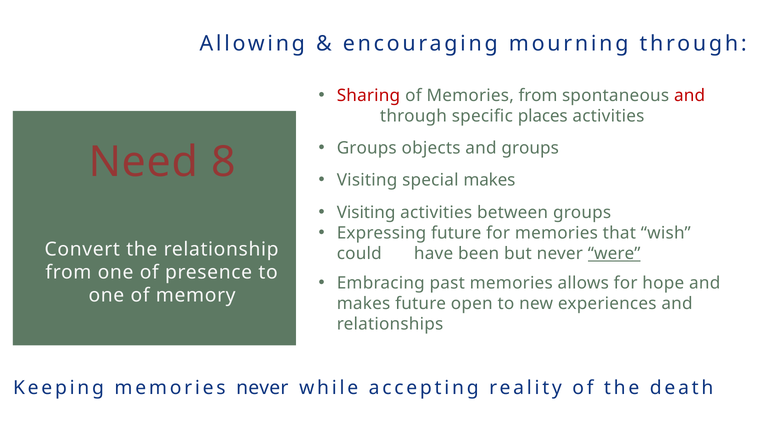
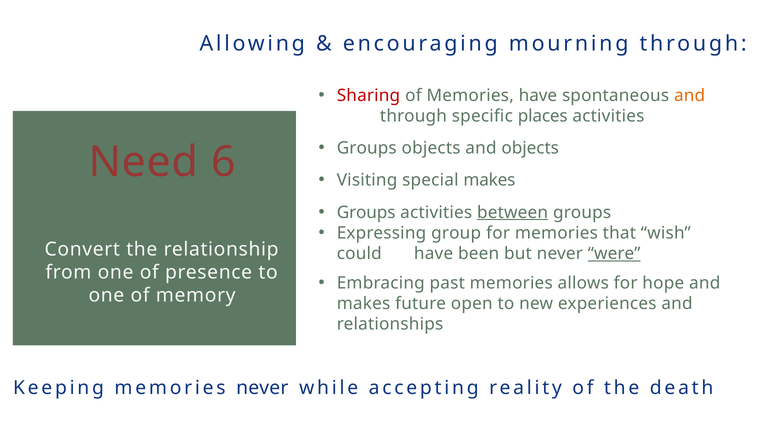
Memories from: from -> have
and at (690, 95) colour: red -> orange
and groups: groups -> objects
8: 8 -> 6
Visiting at (366, 212): Visiting -> Groups
between underline: none -> present
Expressing future: future -> group
